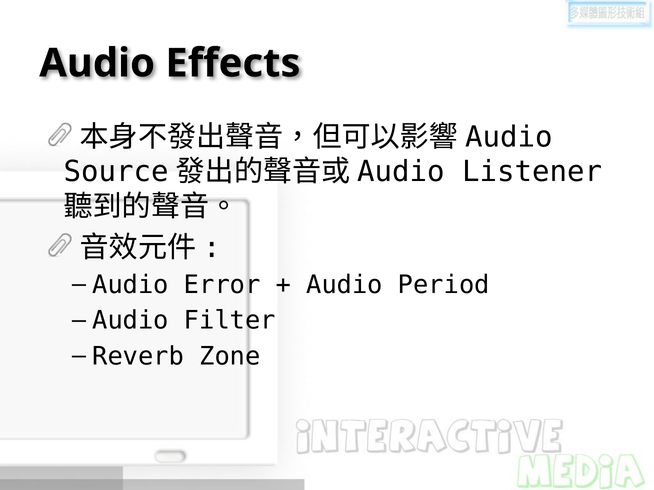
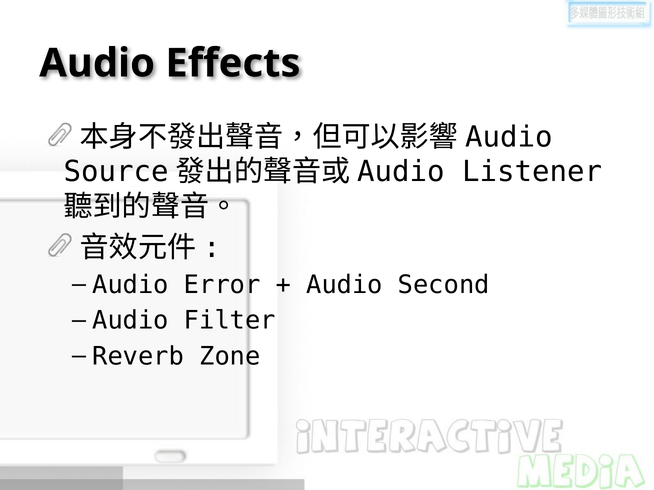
Period: Period -> Second
